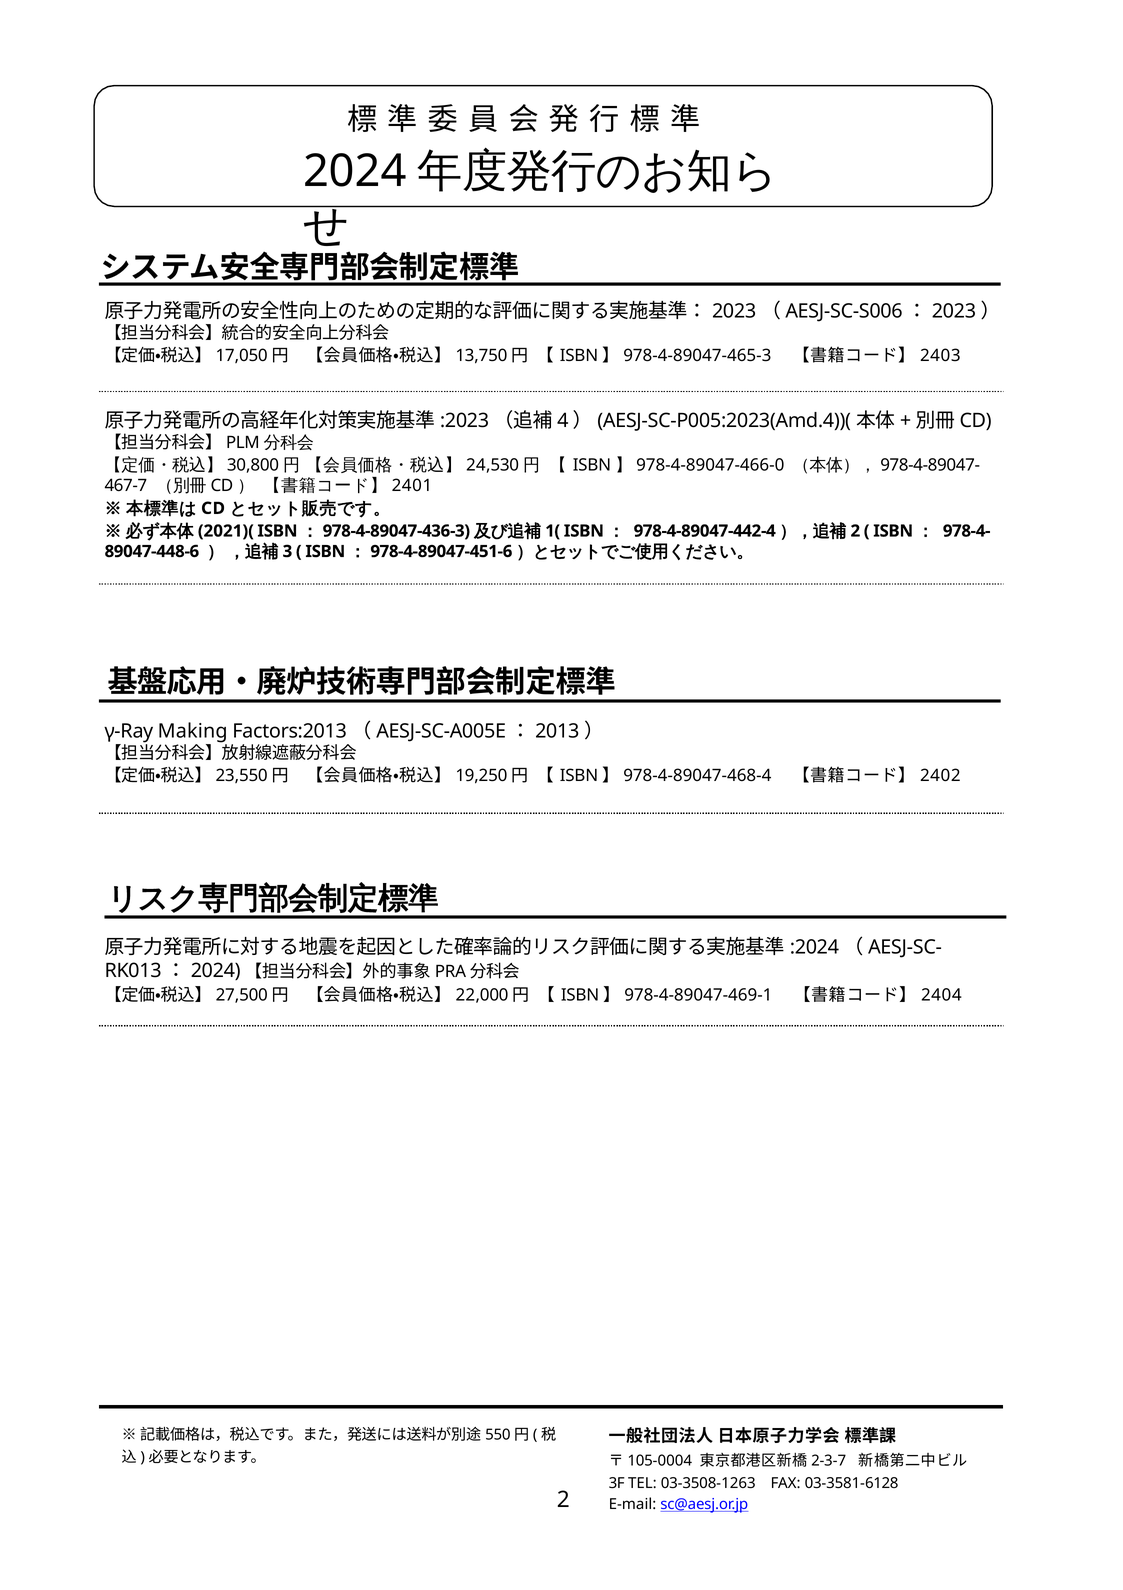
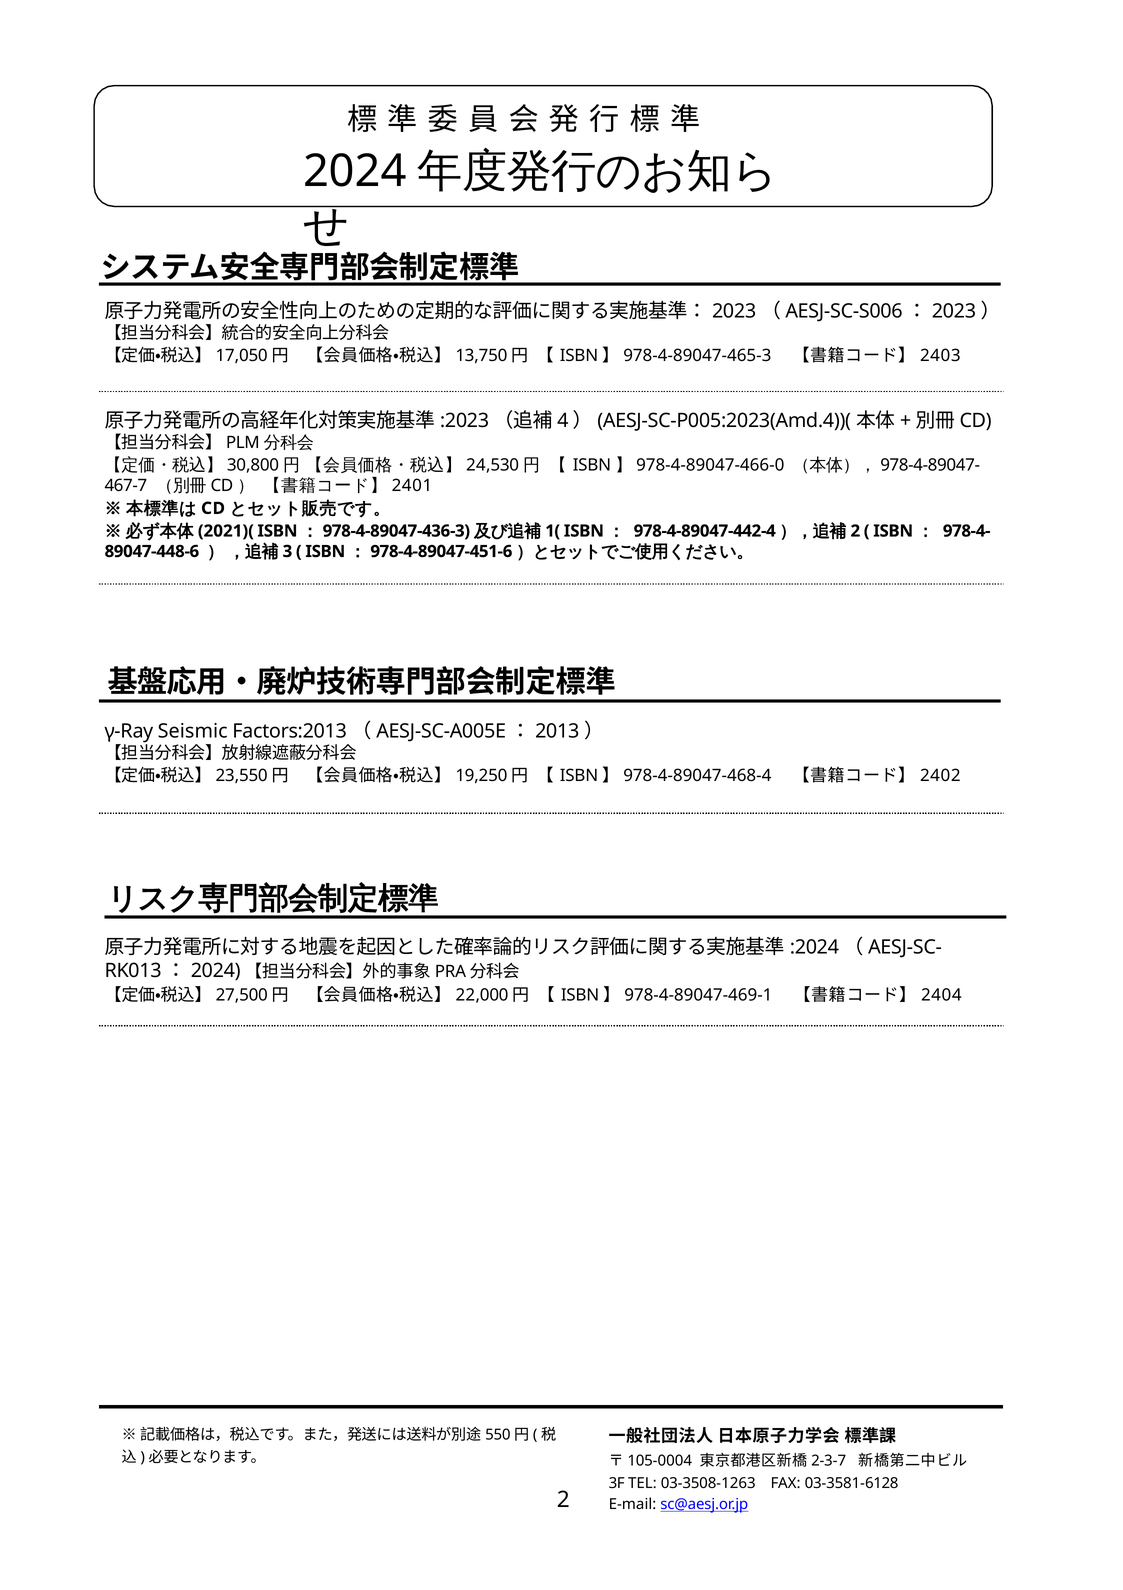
Making: Making -> Seismic
